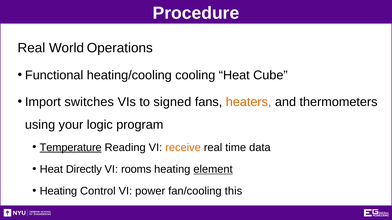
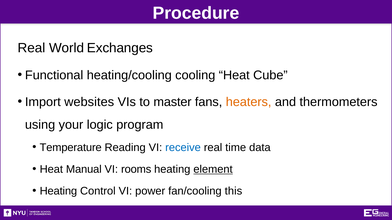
Operations: Operations -> Exchanges
switches: switches -> websites
signed: signed -> master
Temperature underline: present -> none
receive colour: orange -> blue
Directly: Directly -> Manual
